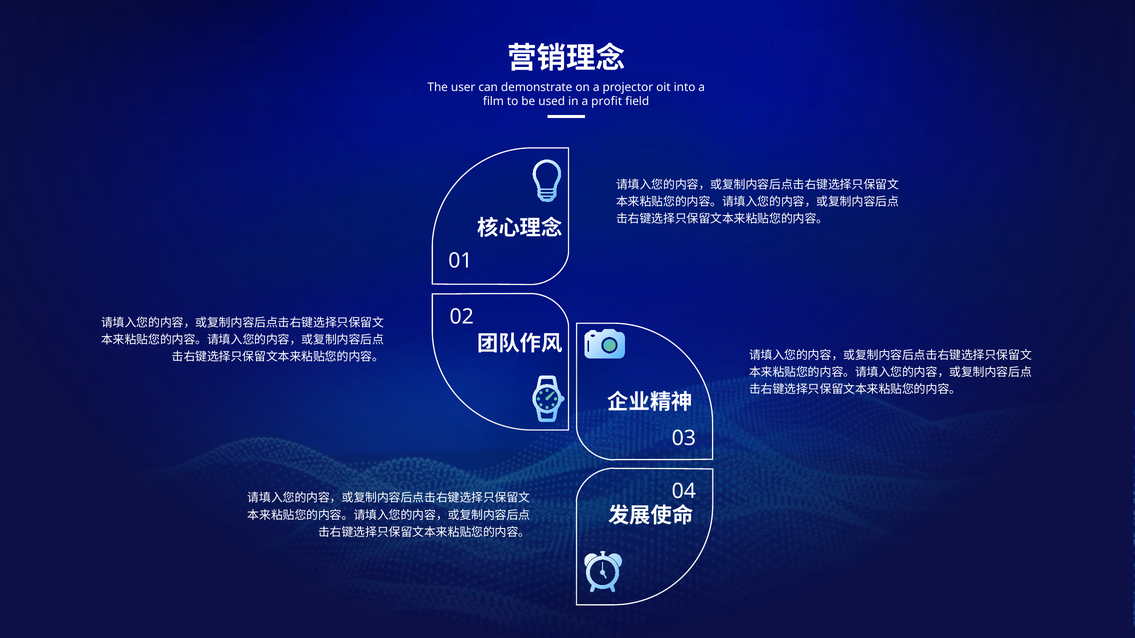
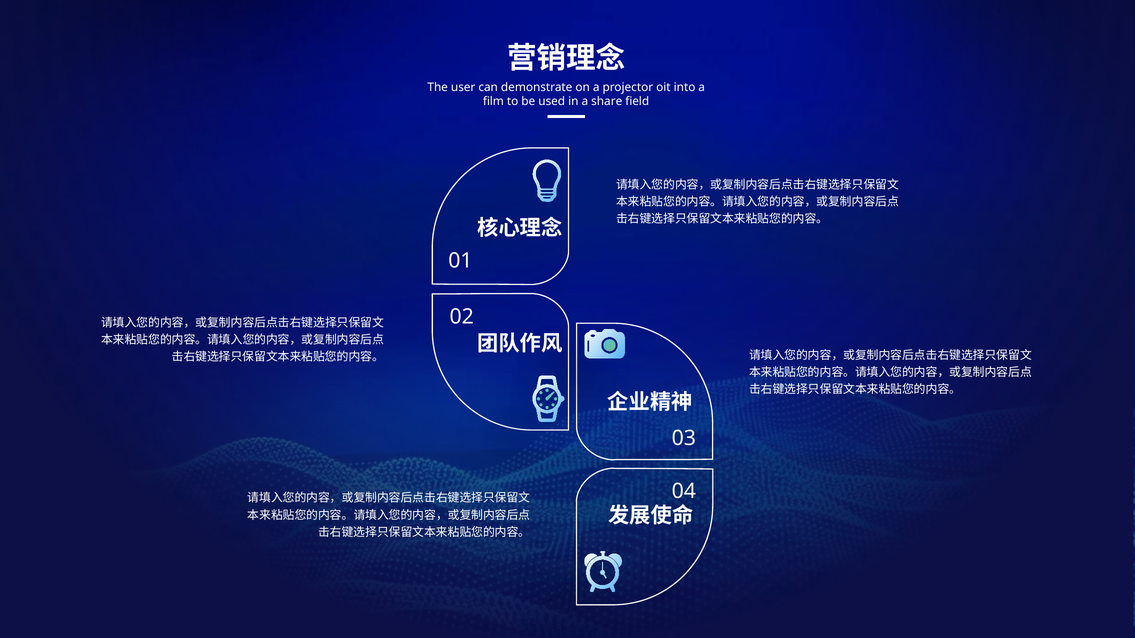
profit: profit -> share
